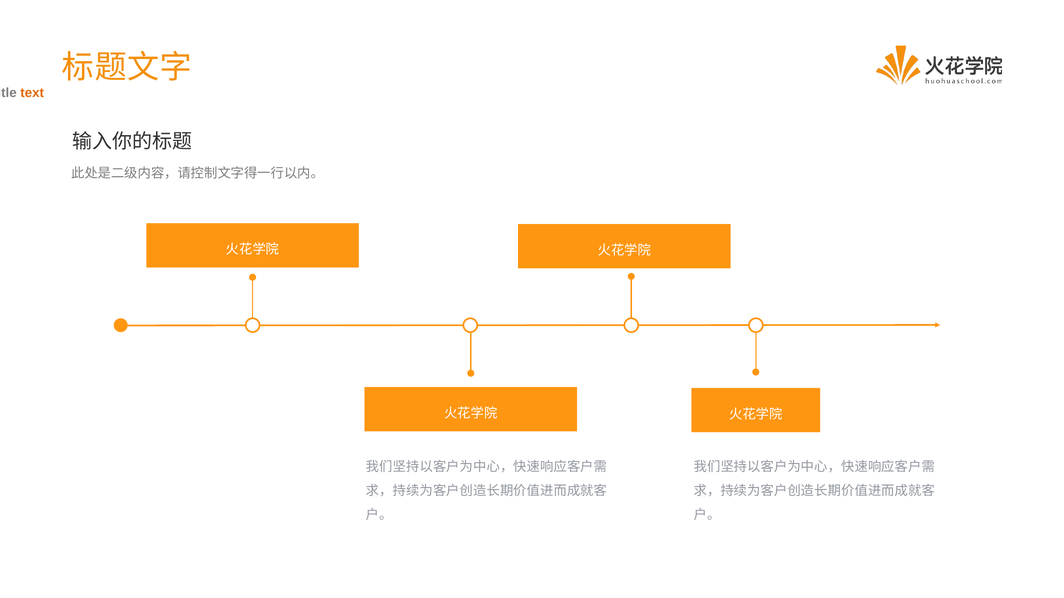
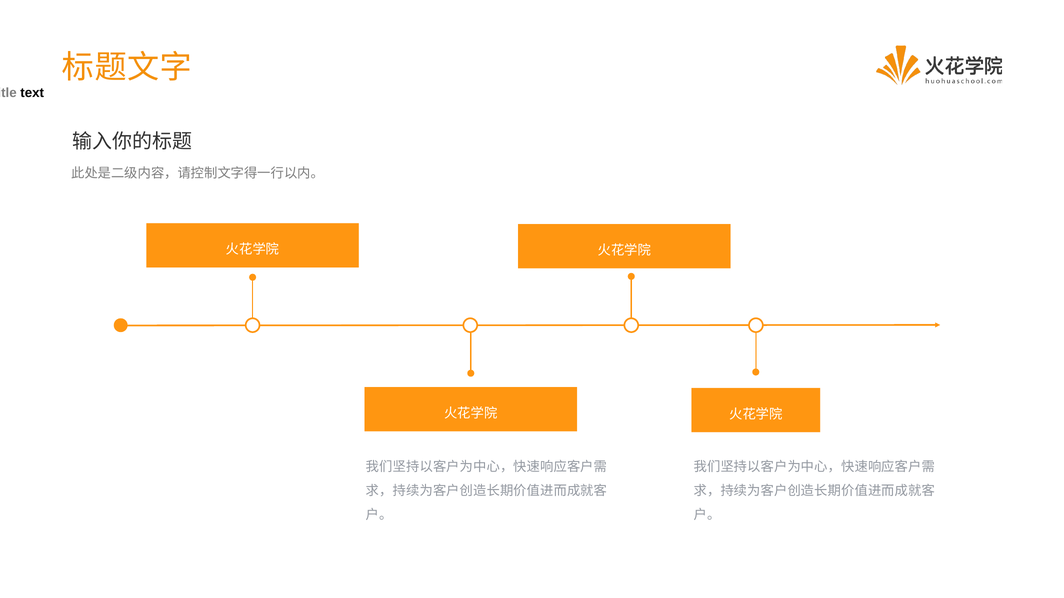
text colour: orange -> black
